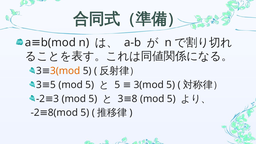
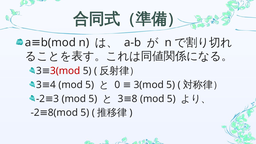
3(mod at (65, 71) colour: orange -> red
5 at (117, 85): 5 -> 0
5 at (53, 85): 5 -> 4
